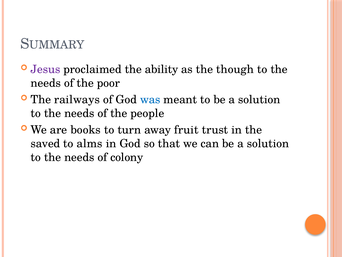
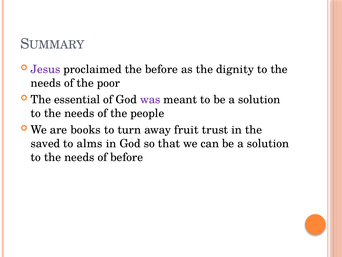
the ability: ability -> before
though: though -> dignity
railways: railways -> essential
was colour: blue -> purple
of colony: colony -> before
